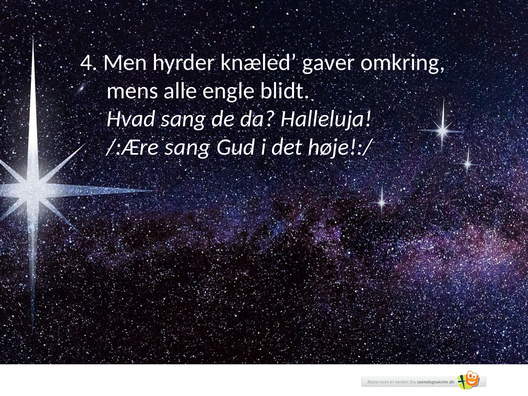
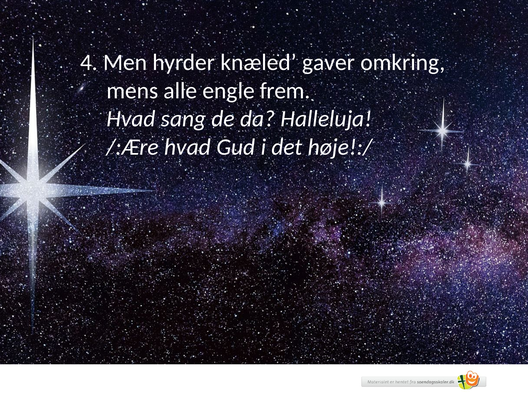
blidt: blidt -> frem
/:Ære sang: sang -> hvad
